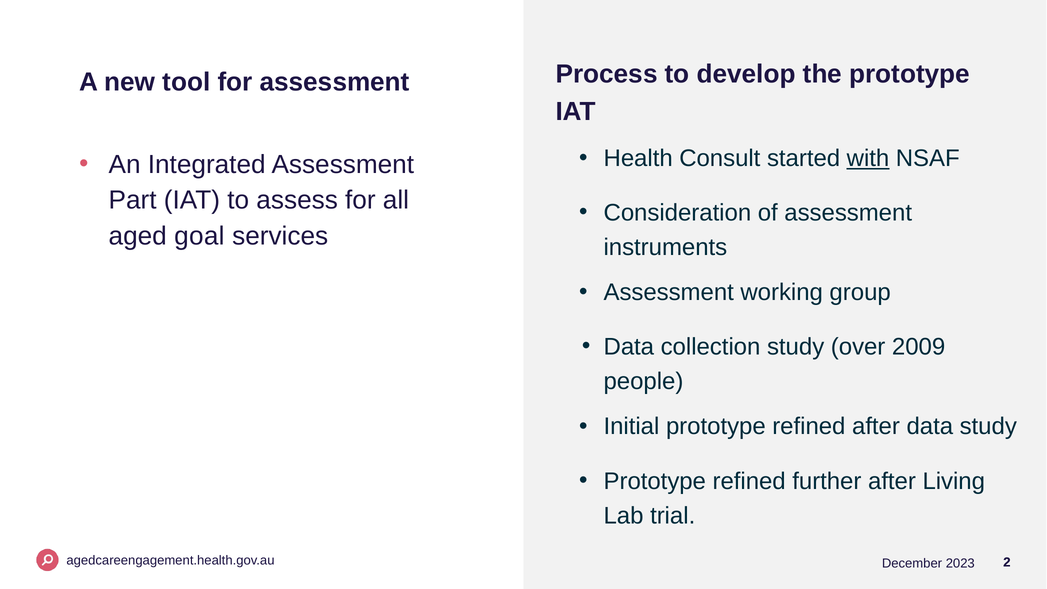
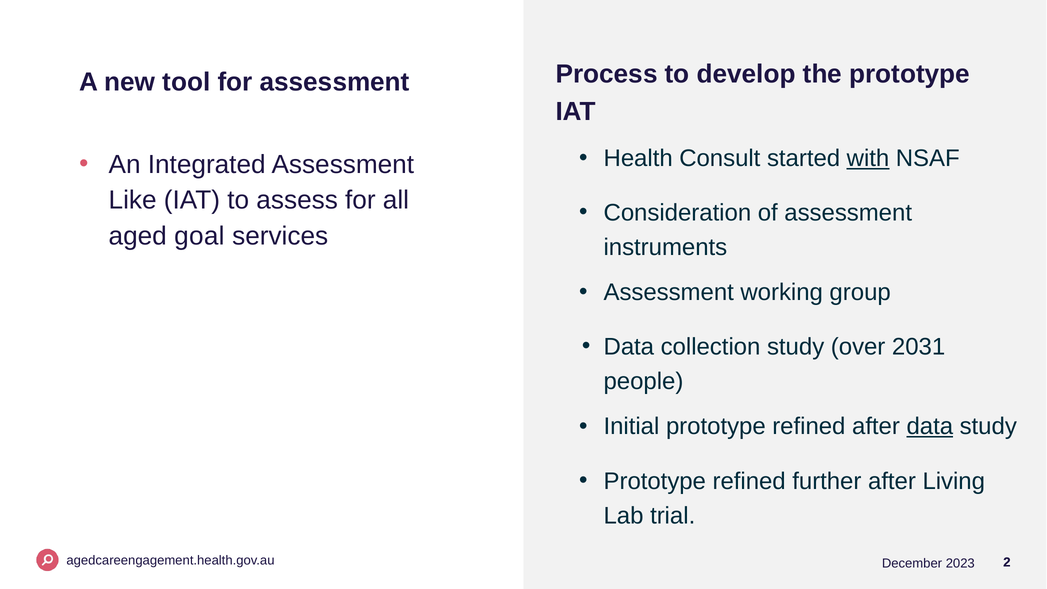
Part: Part -> Like
2009: 2009 -> 2031
data at (930, 427) underline: none -> present
